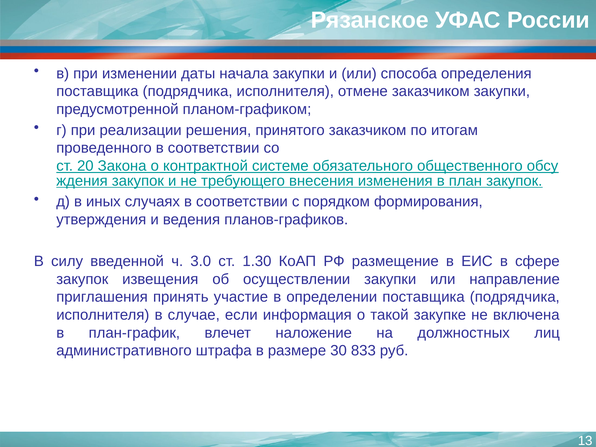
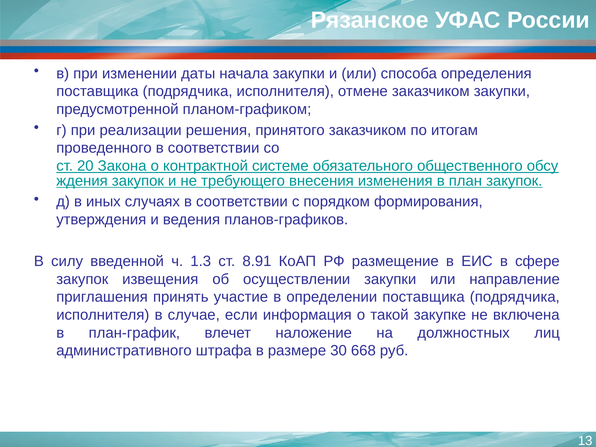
3.0: 3.0 -> 1.3
1.30: 1.30 -> 8.91
833: 833 -> 668
